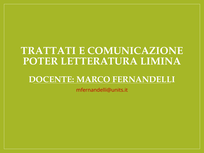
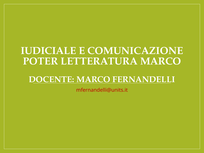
TRATTATI: TRATTATI -> IUDICIALE
LETTERATURA LIMINA: LIMINA -> MARCO
